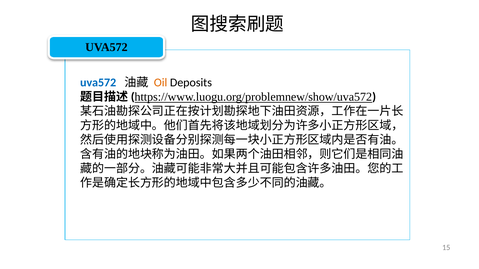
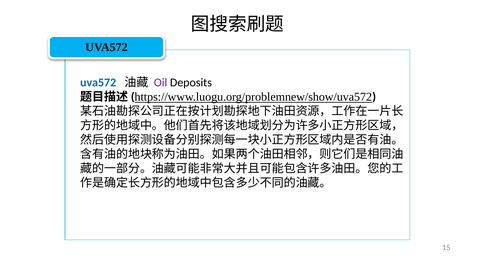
Oil colour: orange -> purple
